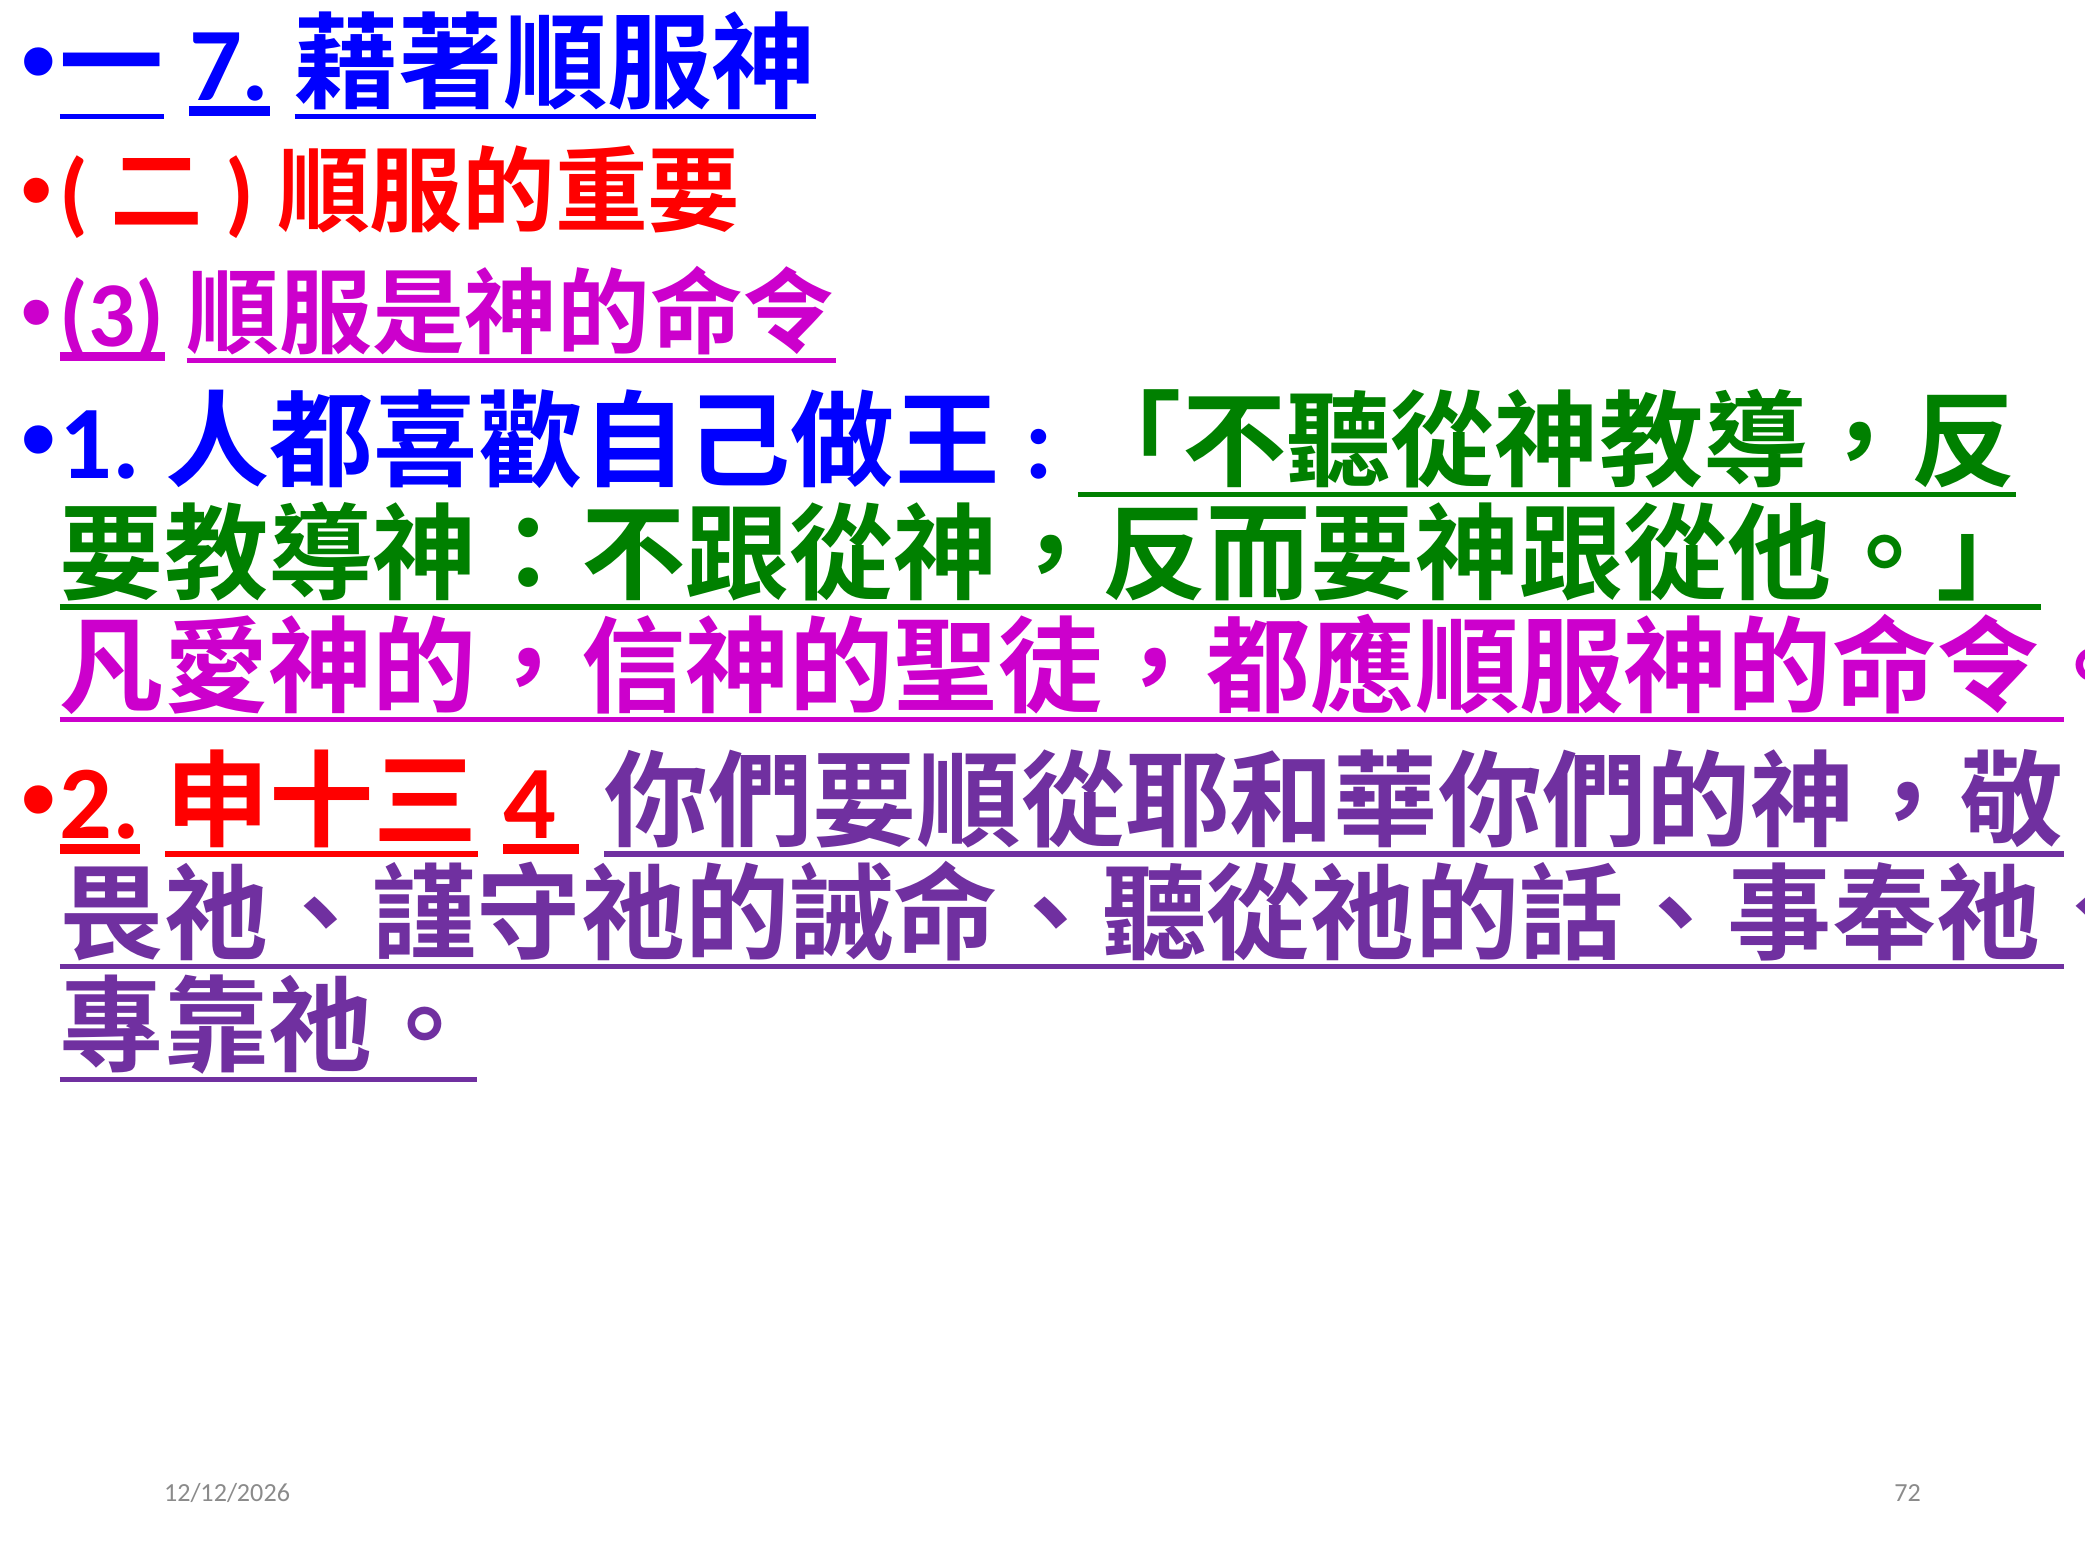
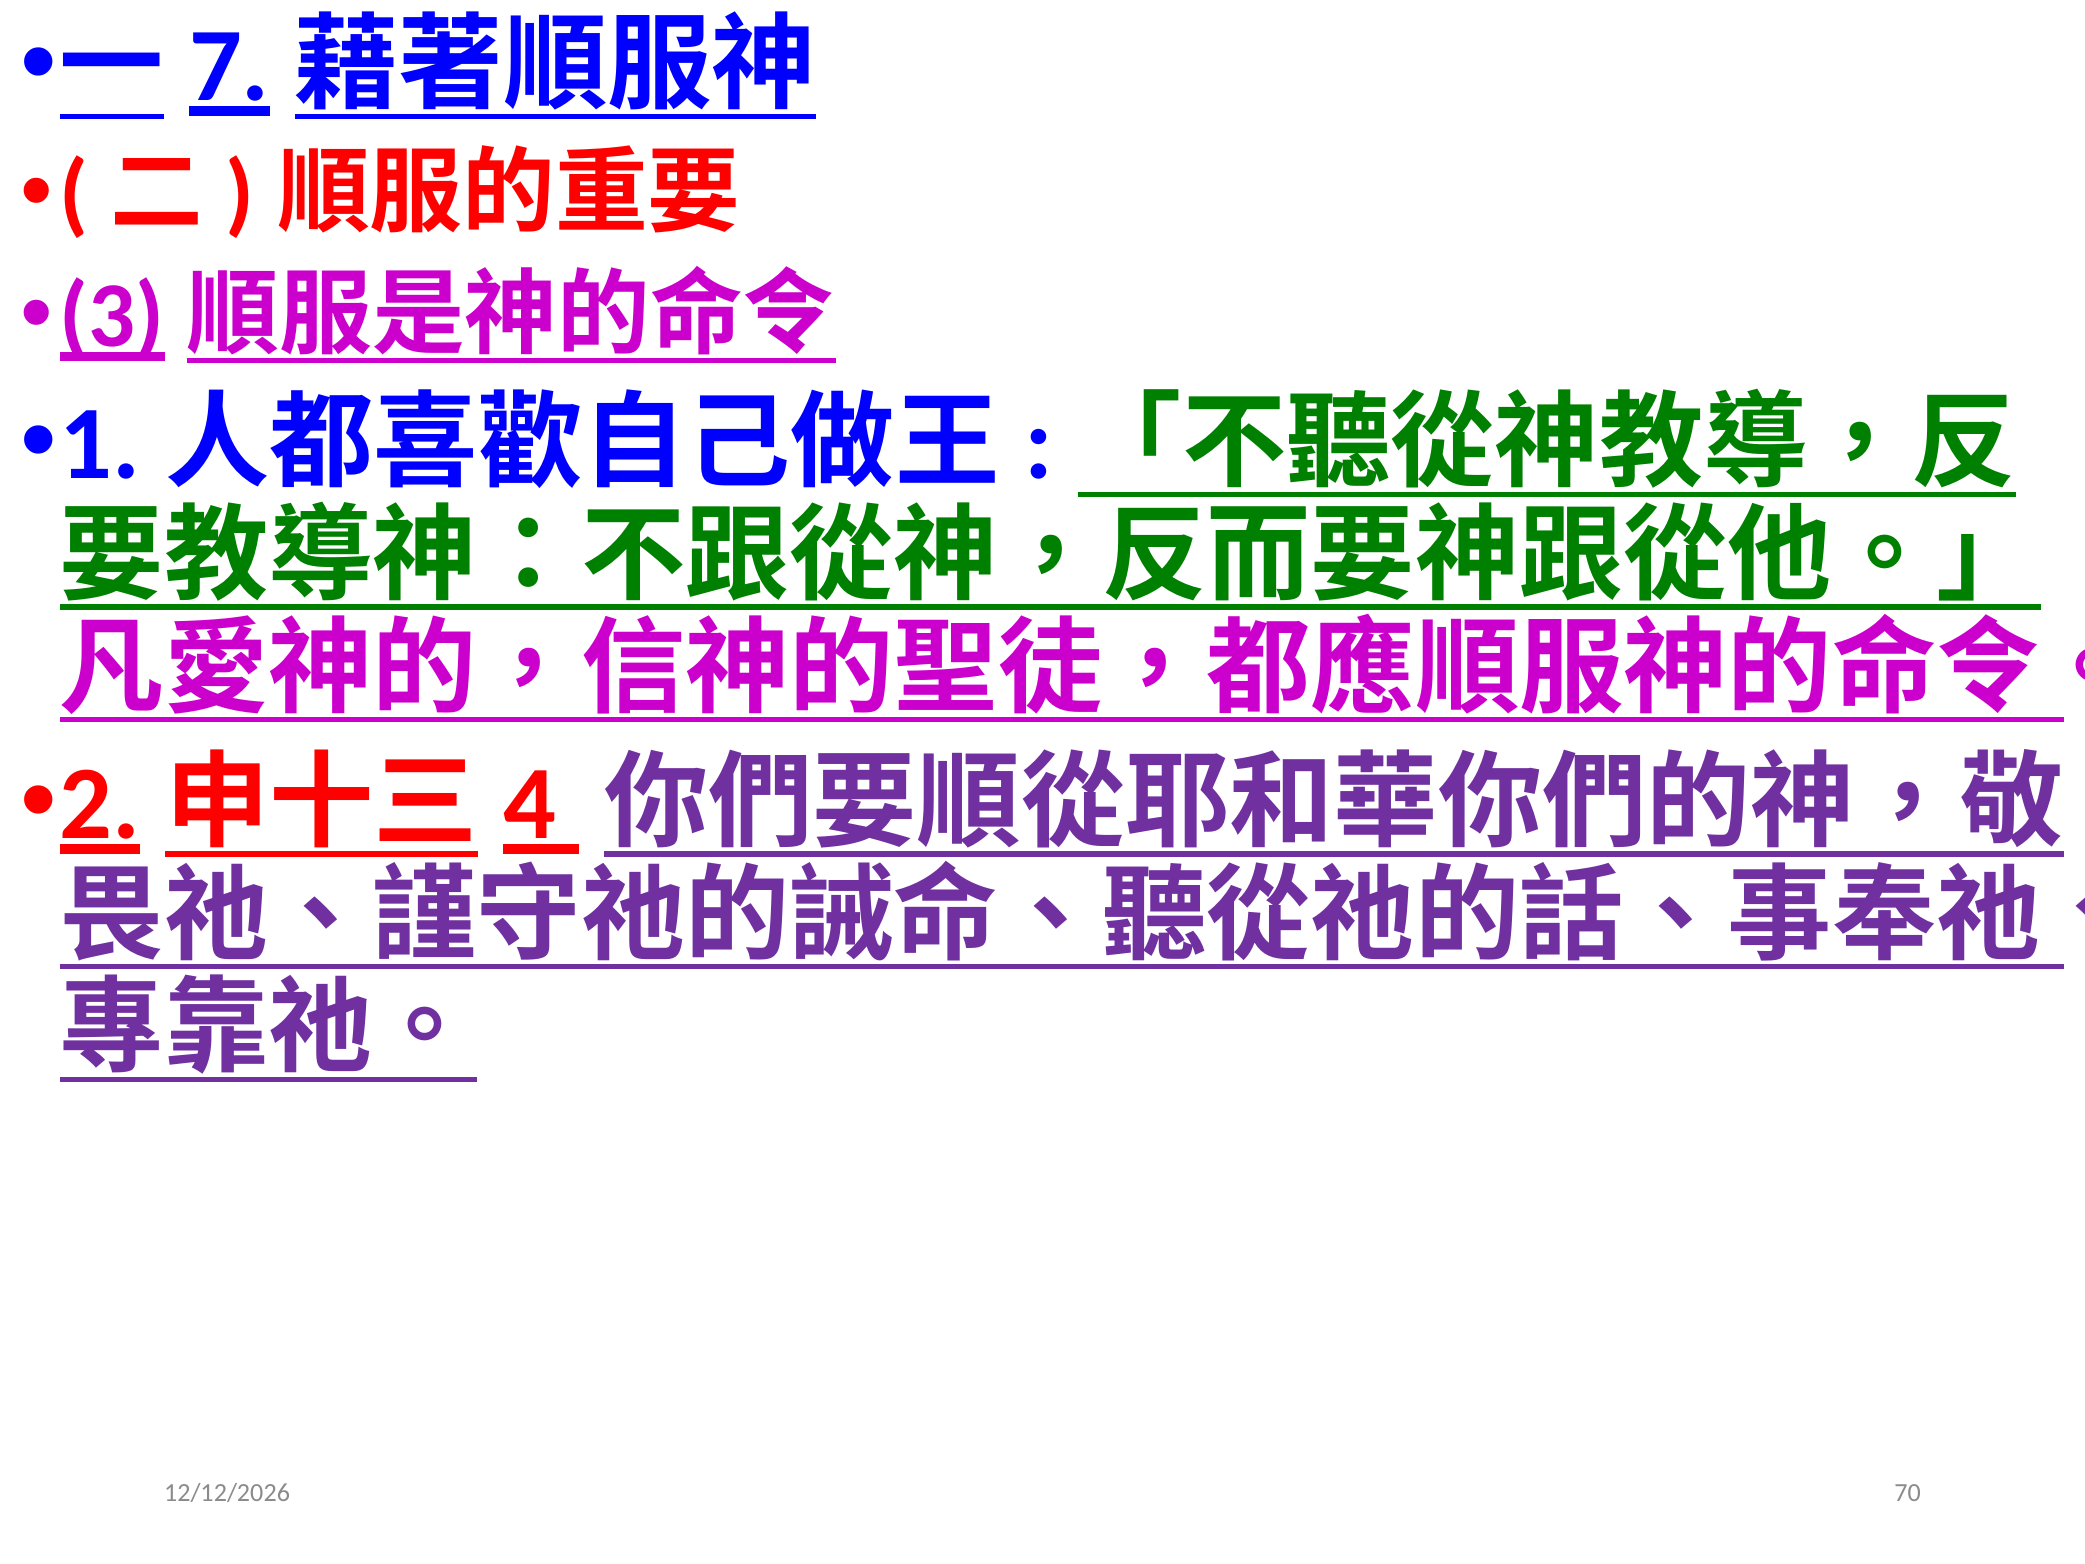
72: 72 -> 70
